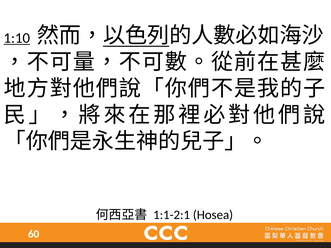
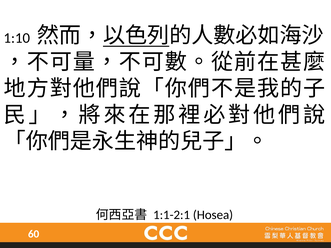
1:10 underline: present -> none
